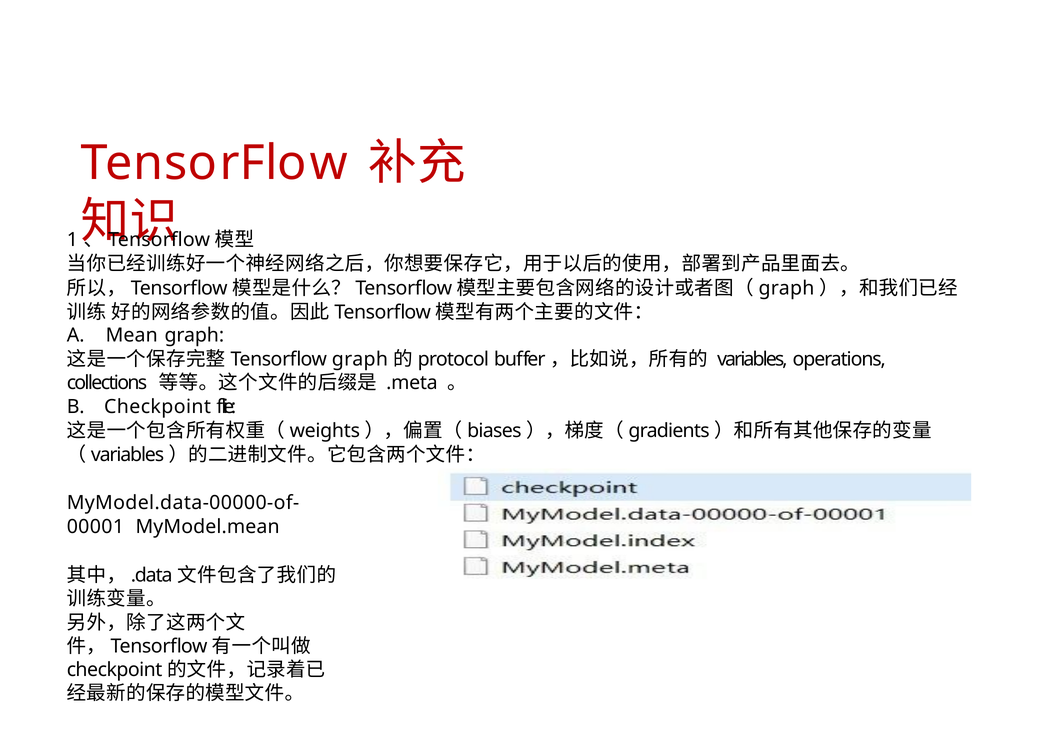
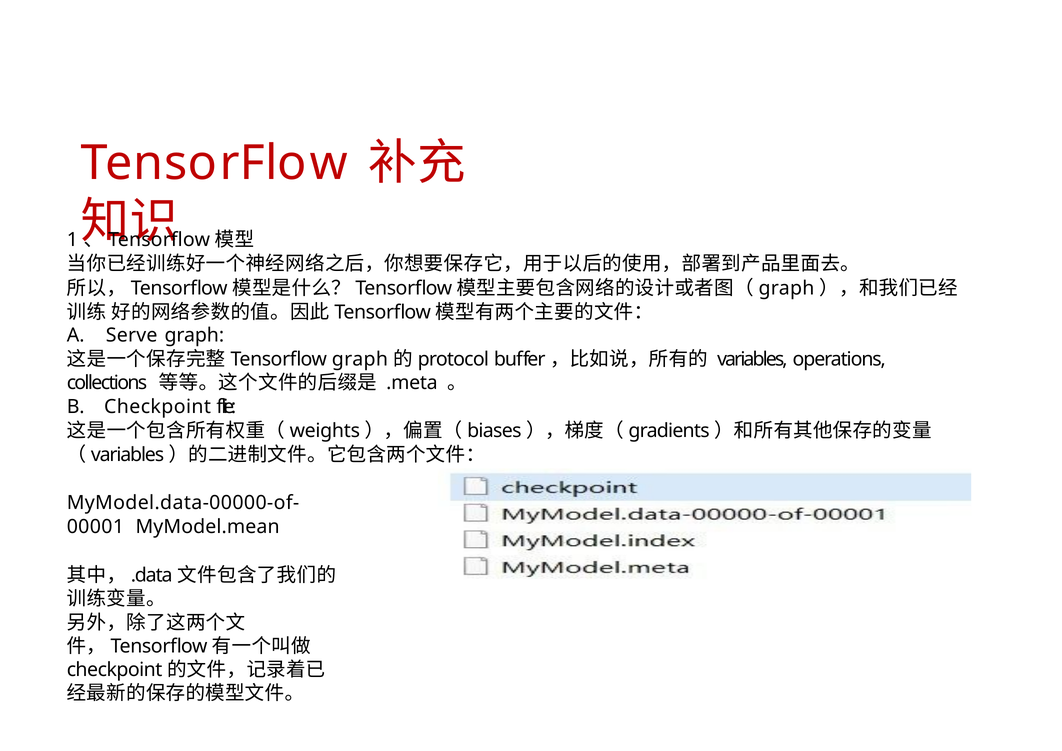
Mean: Mean -> Serve
